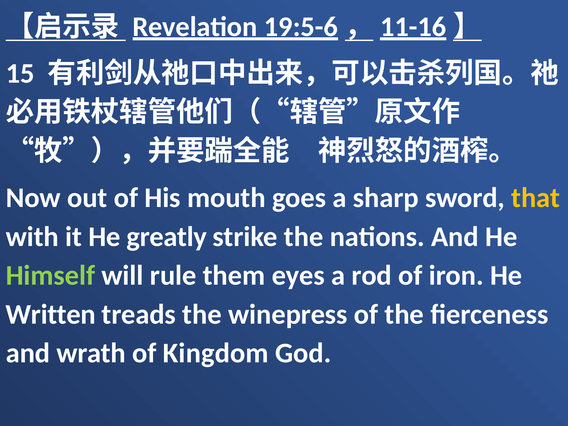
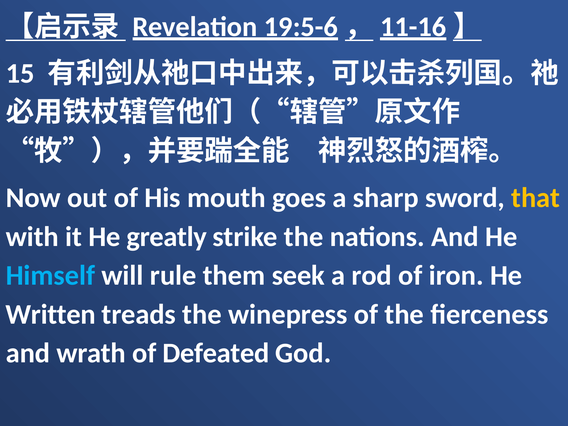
Himself colour: light green -> light blue
eyes: eyes -> seek
Kingdom: Kingdom -> Defeated
